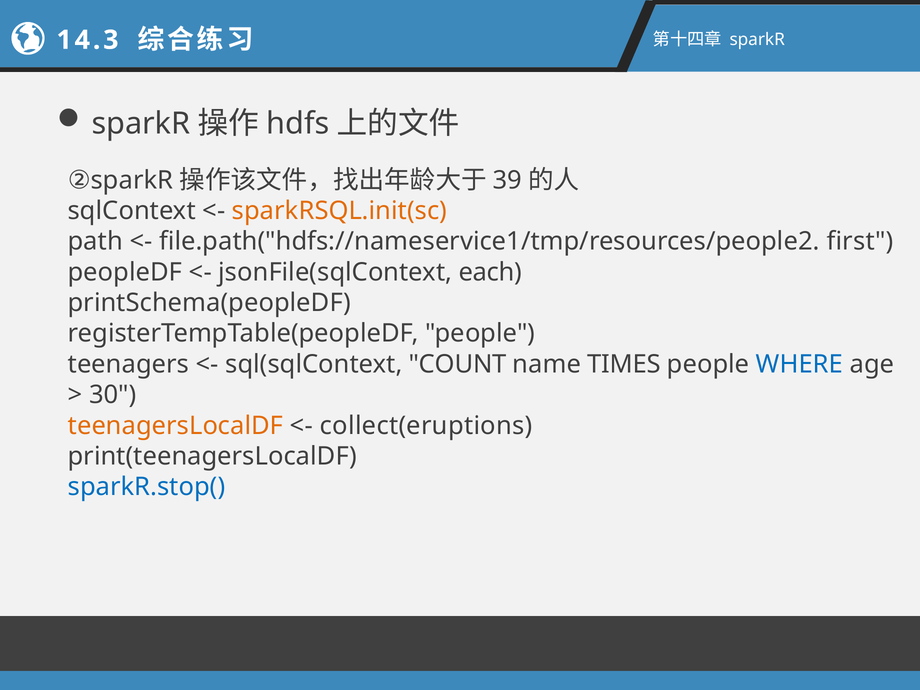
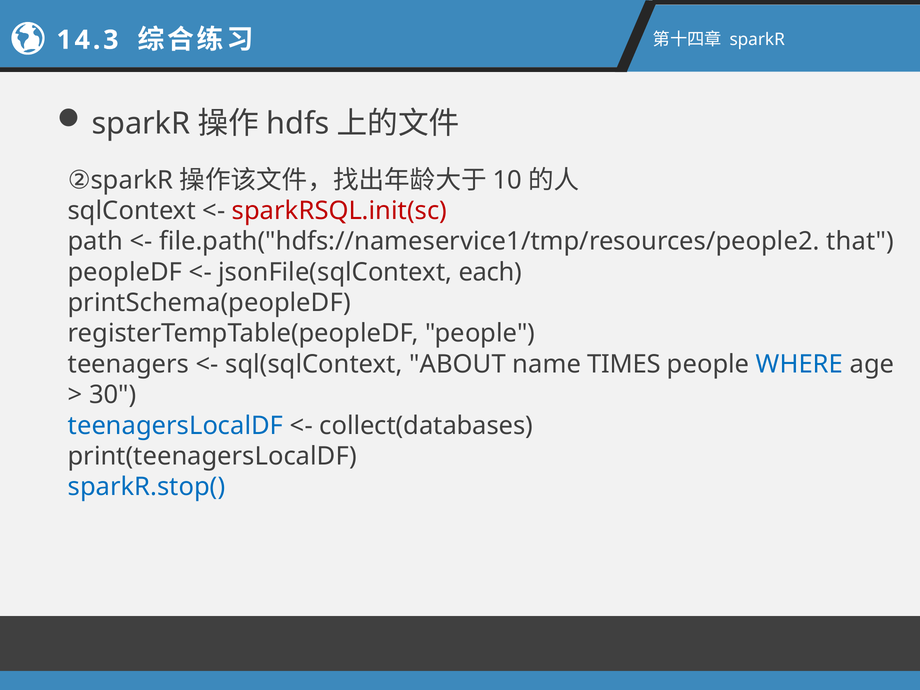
39: 39 -> 10
sparkRSQL.init(sc colour: orange -> red
first: first -> that
COUNT: COUNT -> ABOUT
teenagersLocalDF colour: orange -> blue
collect(eruptions: collect(eruptions -> collect(databases
